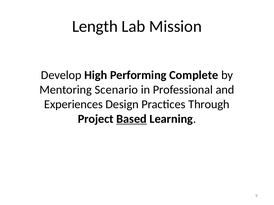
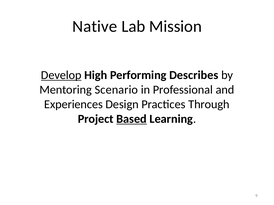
Length: Length -> Native
Develop underline: none -> present
Complete: Complete -> Describes
